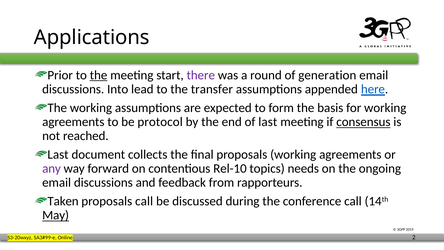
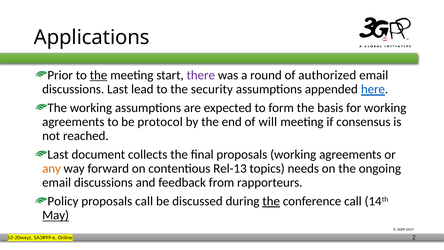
generation: generation -> authorized
discussions Into: Into -> Last
transfer: transfer -> security
of last: last -> will
consensus underline: present -> none
any colour: purple -> orange
Rel-10: Rel-10 -> Rel-13
Taken: Taken -> Policy
the at (271, 201) underline: none -> present
